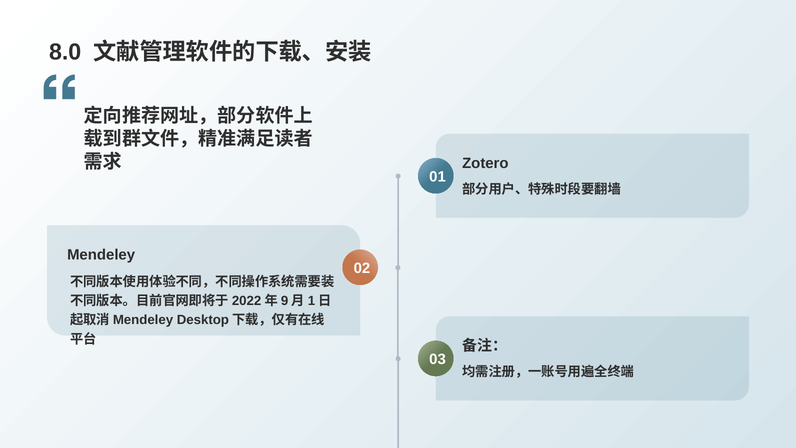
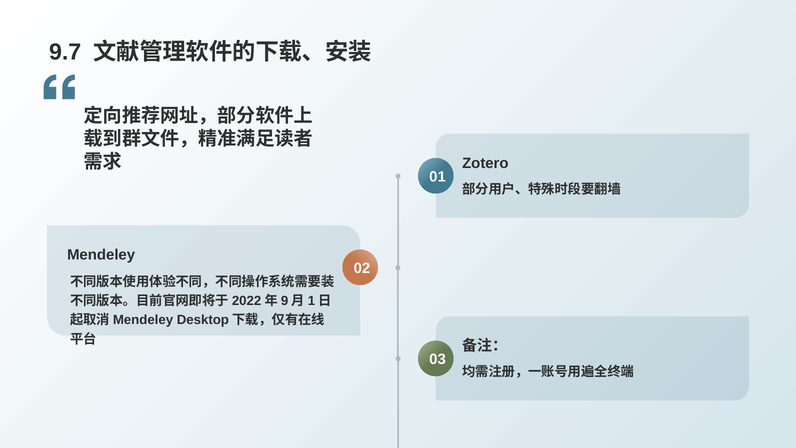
8.0: 8.0 -> 9.7
